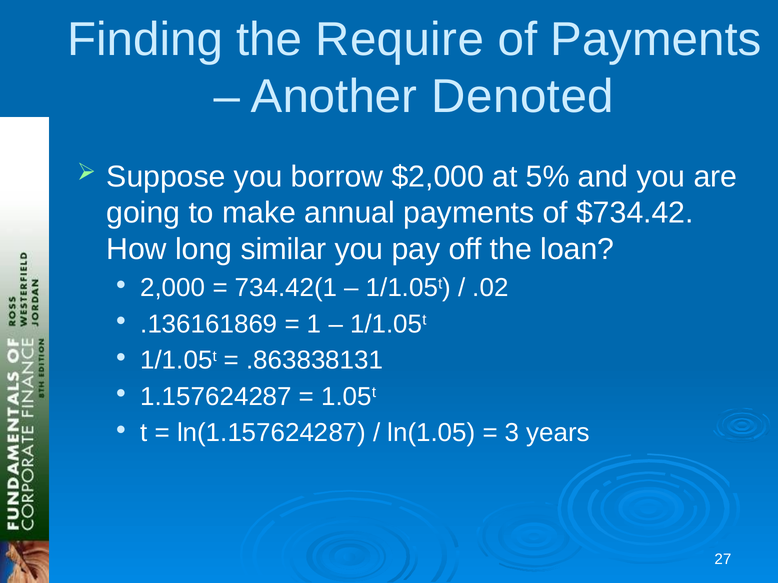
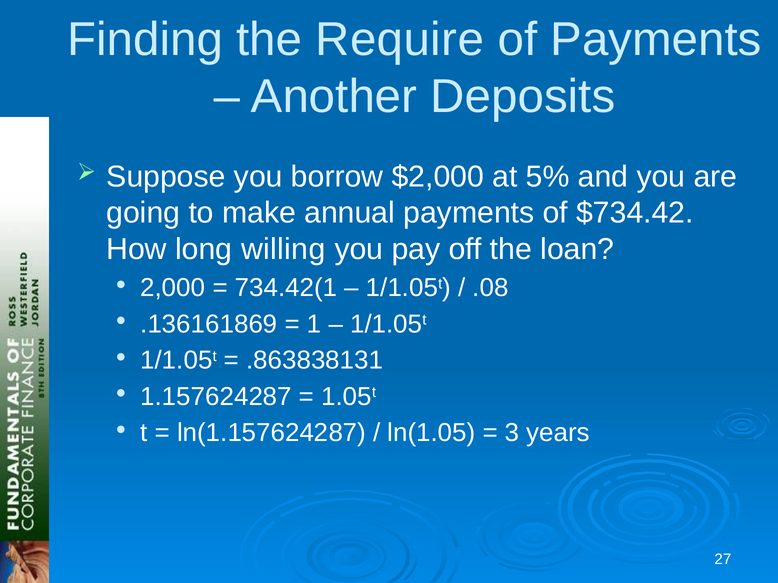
Denoted: Denoted -> Deposits
similar: similar -> willing
.02: .02 -> .08
